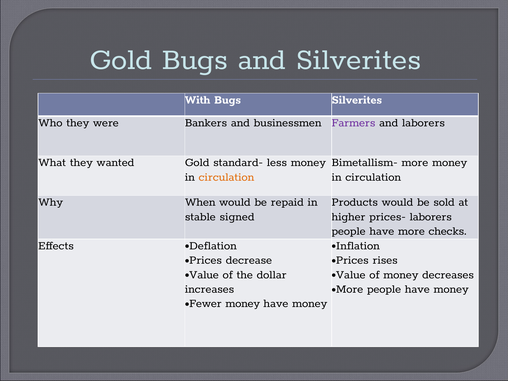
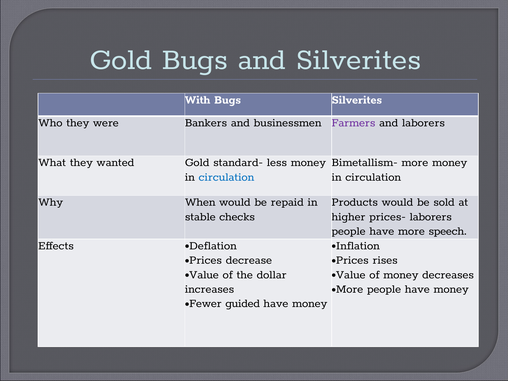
circulation at (226, 177) colour: orange -> blue
signed: signed -> checks
checks: checks -> speech
Fewer money: money -> guided
